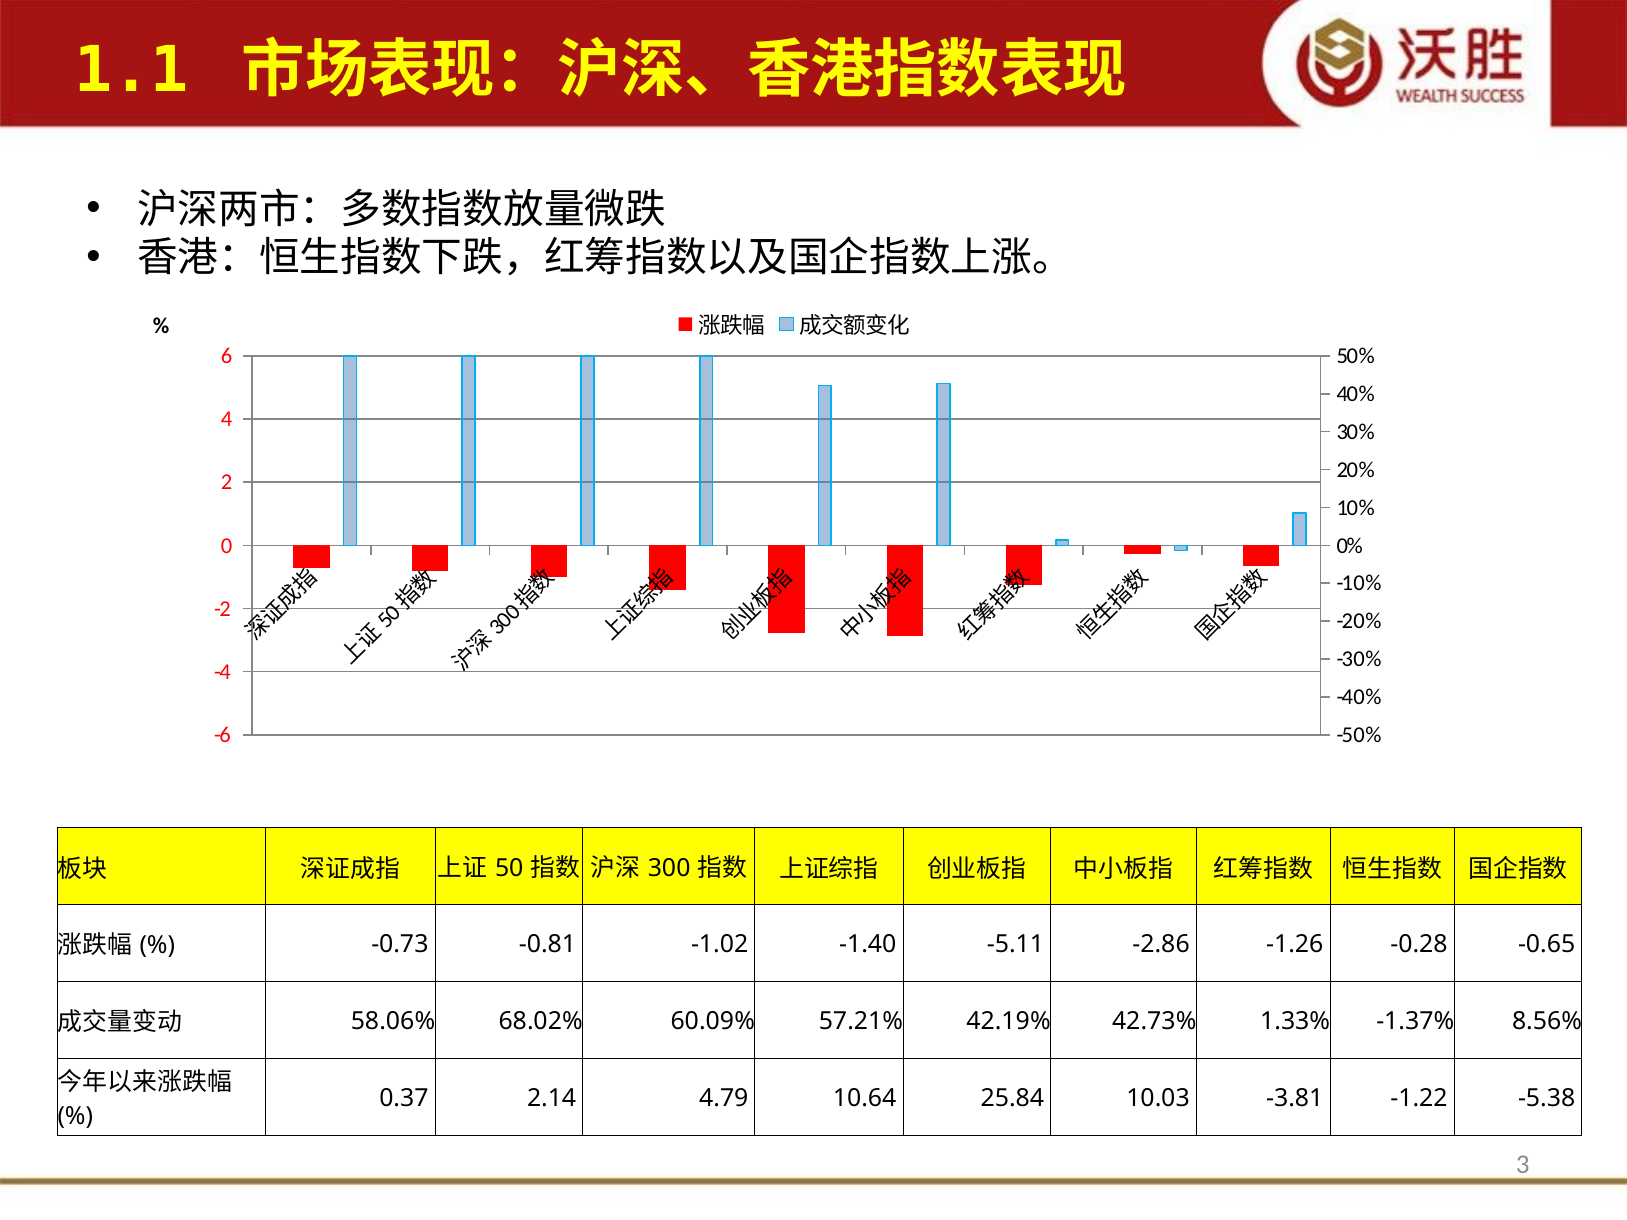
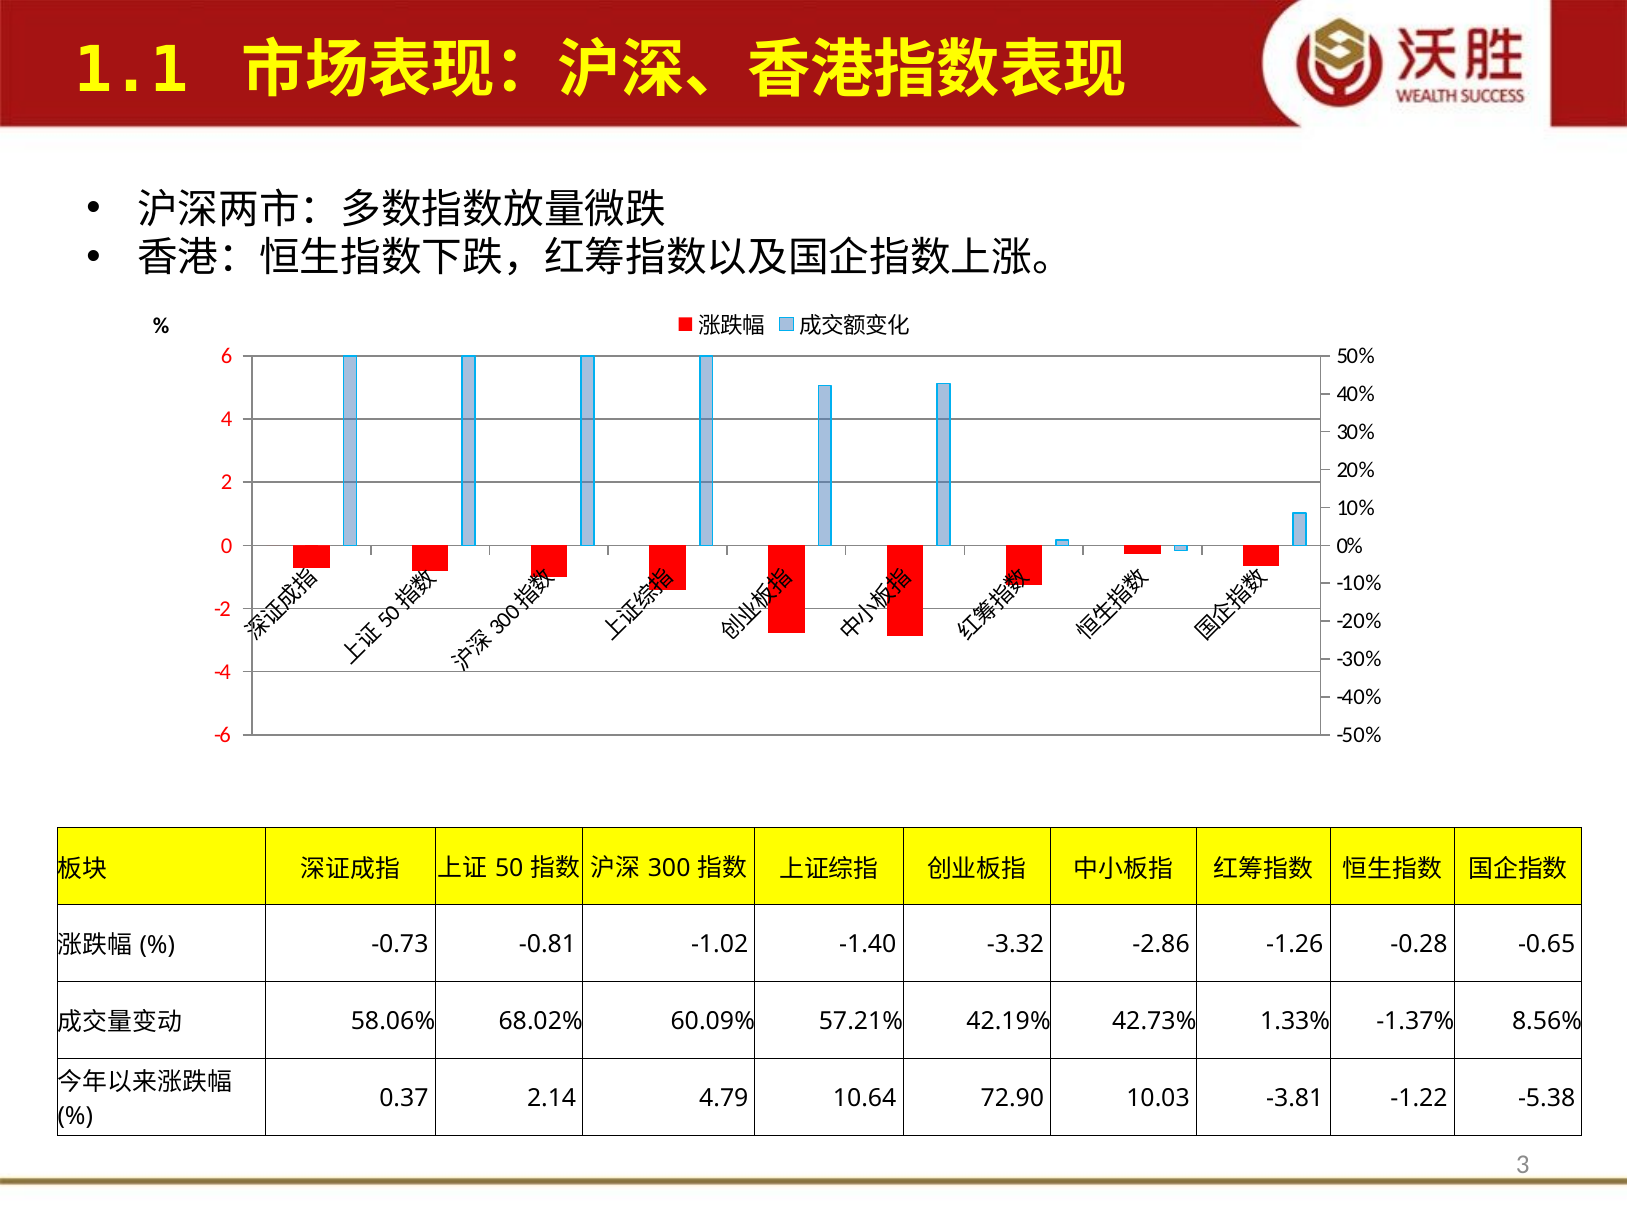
-5.11: -5.11 -> -3.32
25.84: 25.84 -> 72.90
